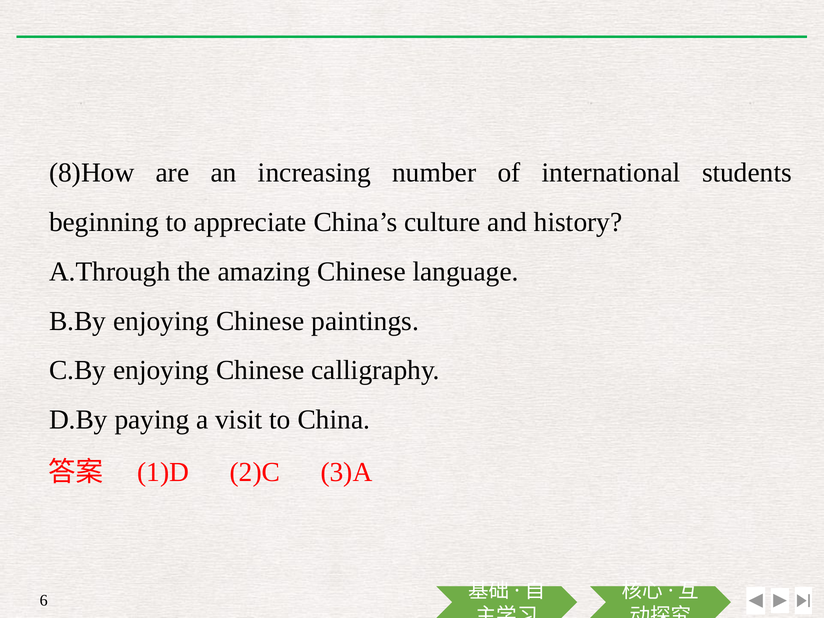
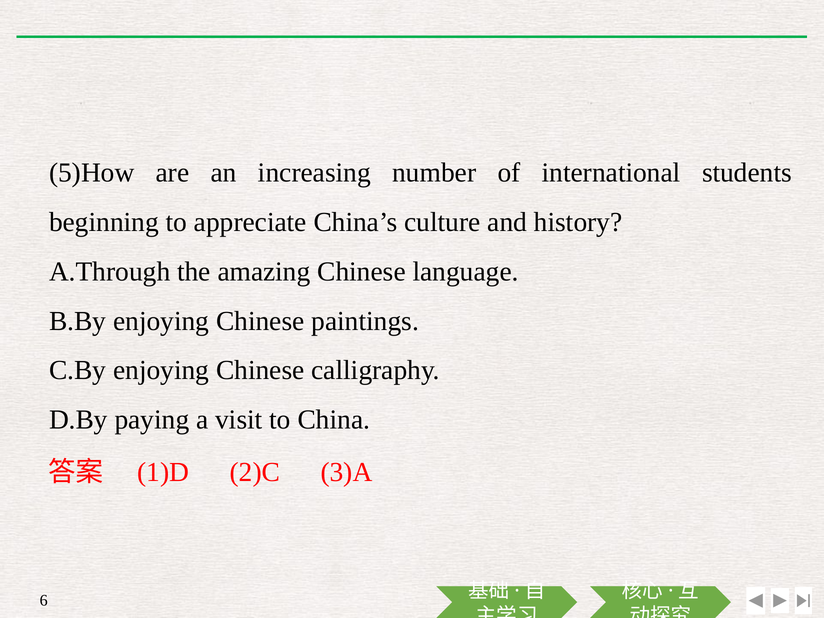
8)How: 8)How -> 5)How
